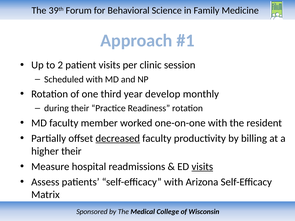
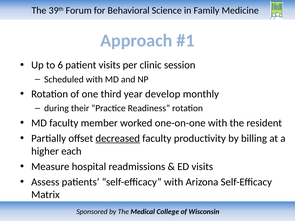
2: 2 -> 6
higher their: their -> each
visits at (202, 167) underline: present -> none
